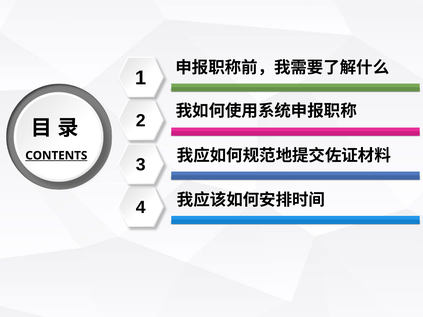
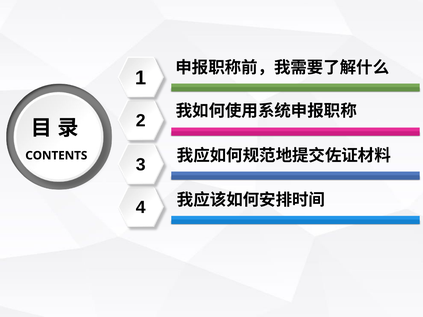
CONTENTS underline: present -> none
